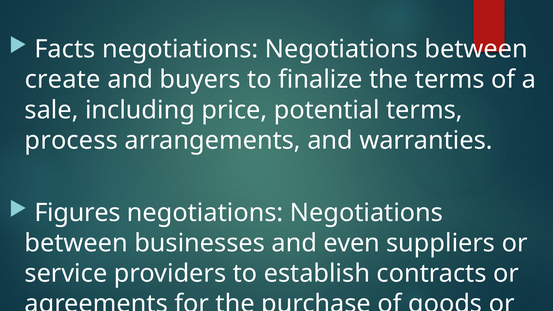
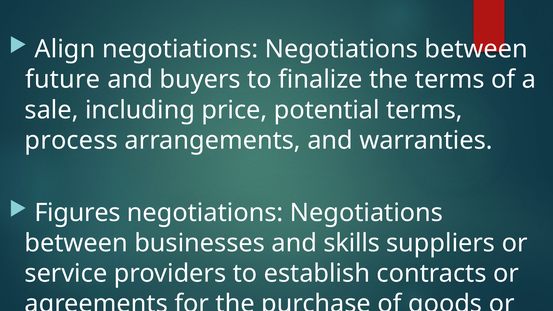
Facts: Facts -> Align
create: create -> future
even: even -> skills
